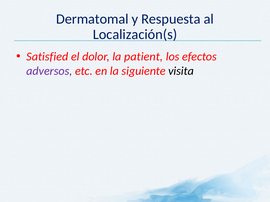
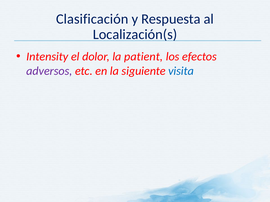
Dermatomal: Dermatomal -> Clasificación
Satisfied: Satisfied -> Intensity
visita colour: black -> blue
